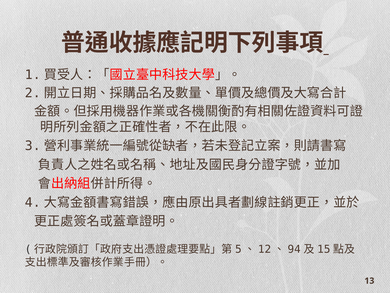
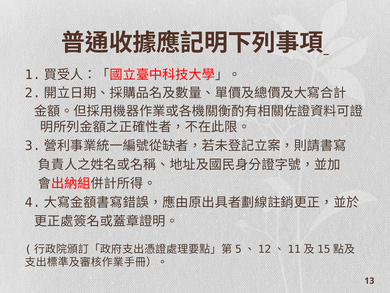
94: 94 -> 11
